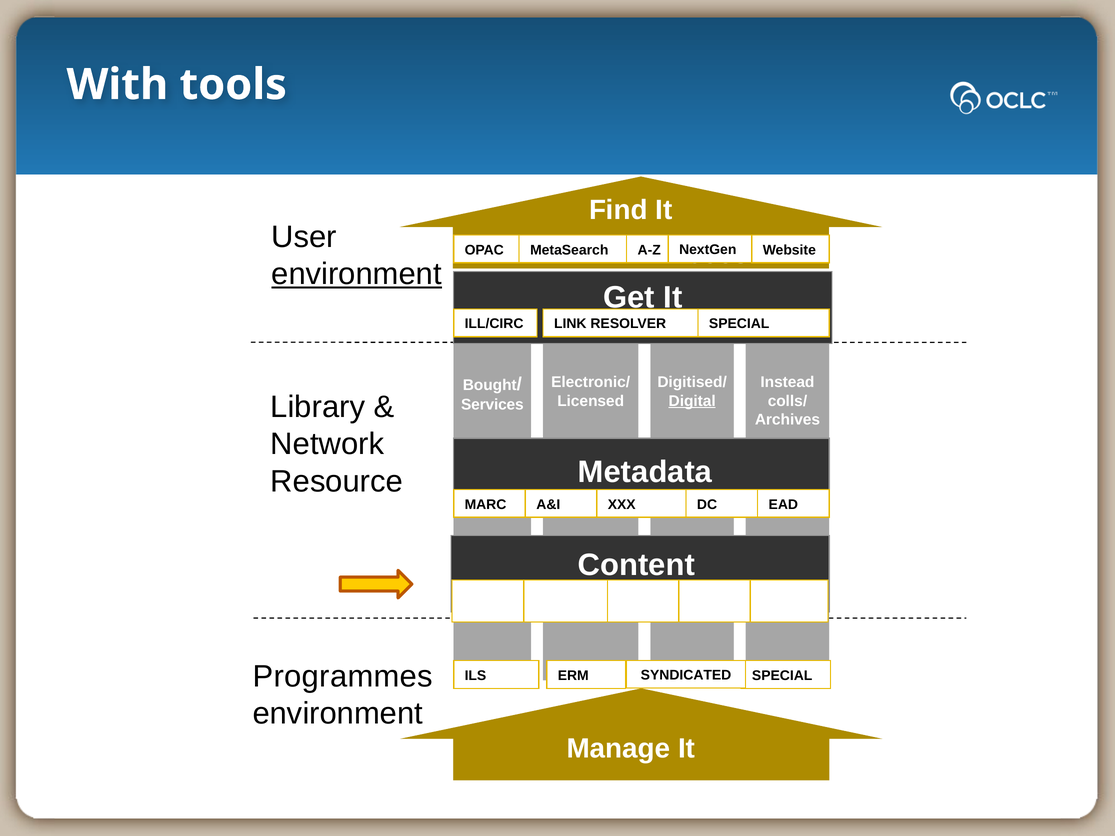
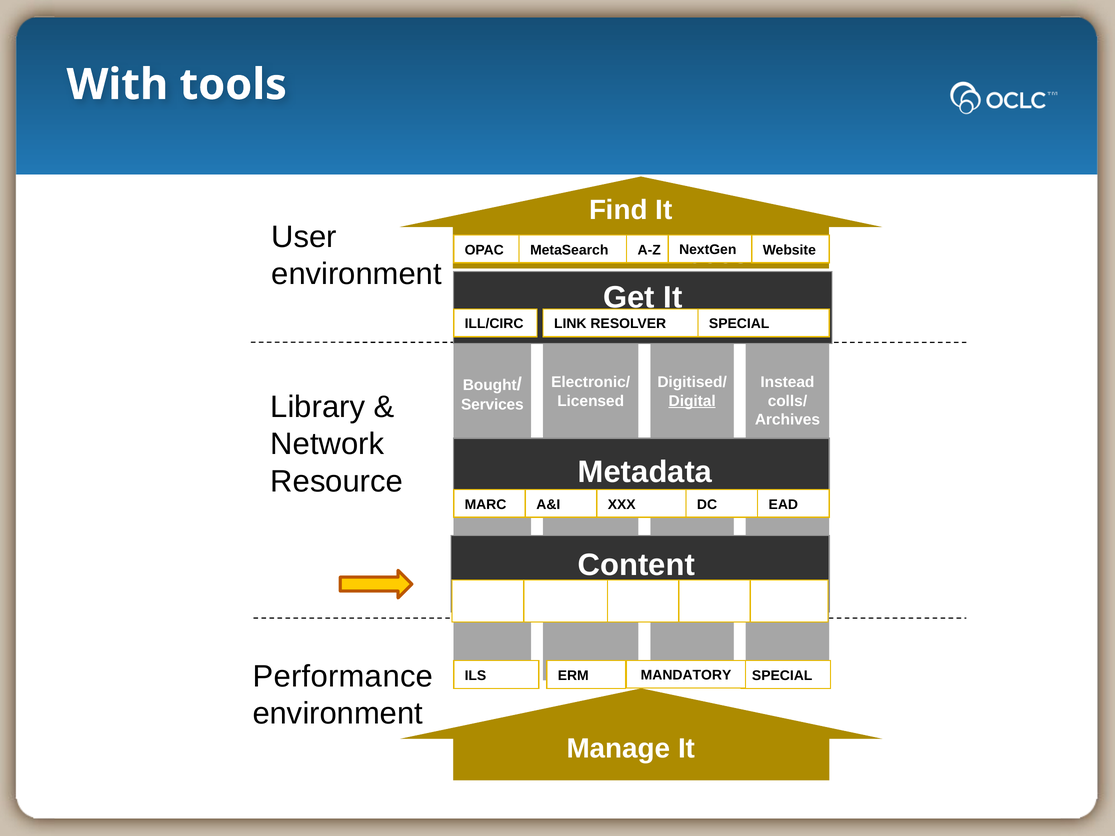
environment at (357, 274) underline: present -> none
Programmes: Programmes -> Performance
SYNDICATED: SYNDICATED -> MANDATORY
